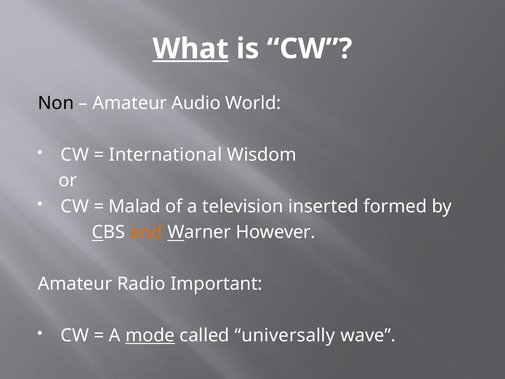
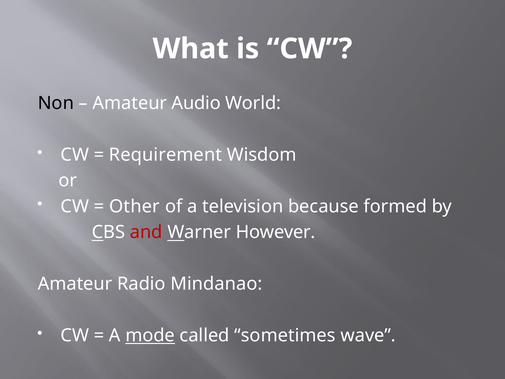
What underline: present -> none
International: International -> Requirement
Malad: Malad -> Other
inserted: inserted -> because
and colour: orange -> red
Important: Important -> Mindanao
universally: universally -> sometimes
